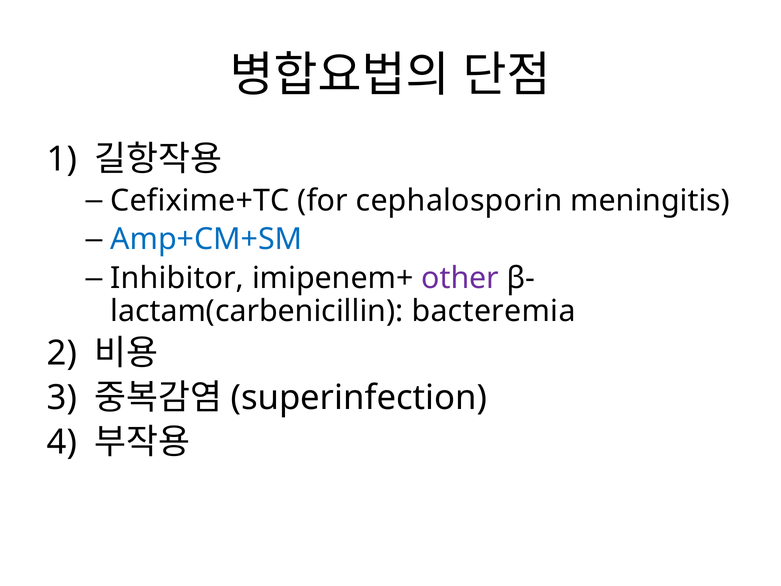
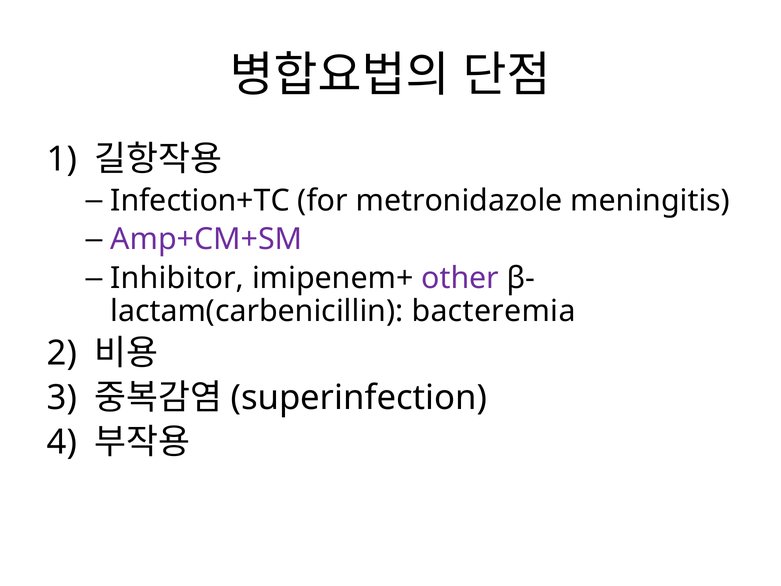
Cefixime+TC: Cefixime+TC -> Infection+TC
cephalosporin: cephalosporin -> metronidazole
Amp+CM+SM colour: blue -> purple
